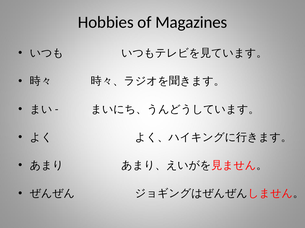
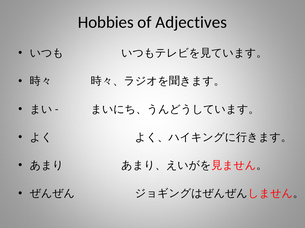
Magazines: Magazines -> Adjectives
